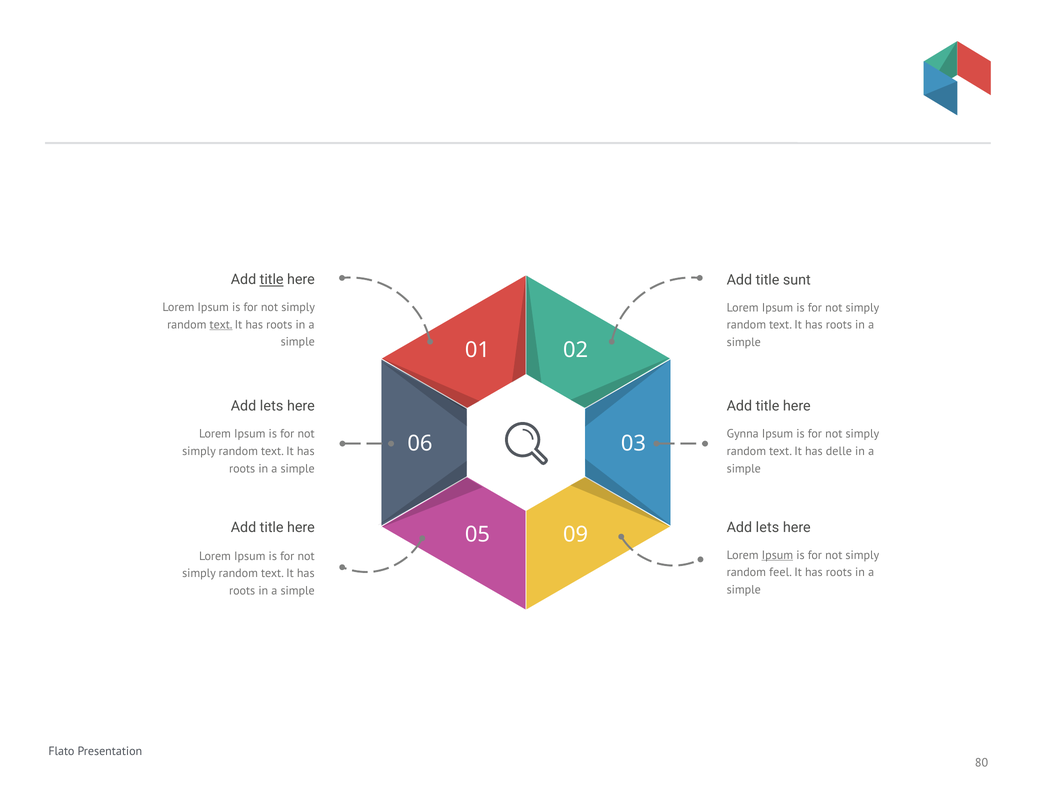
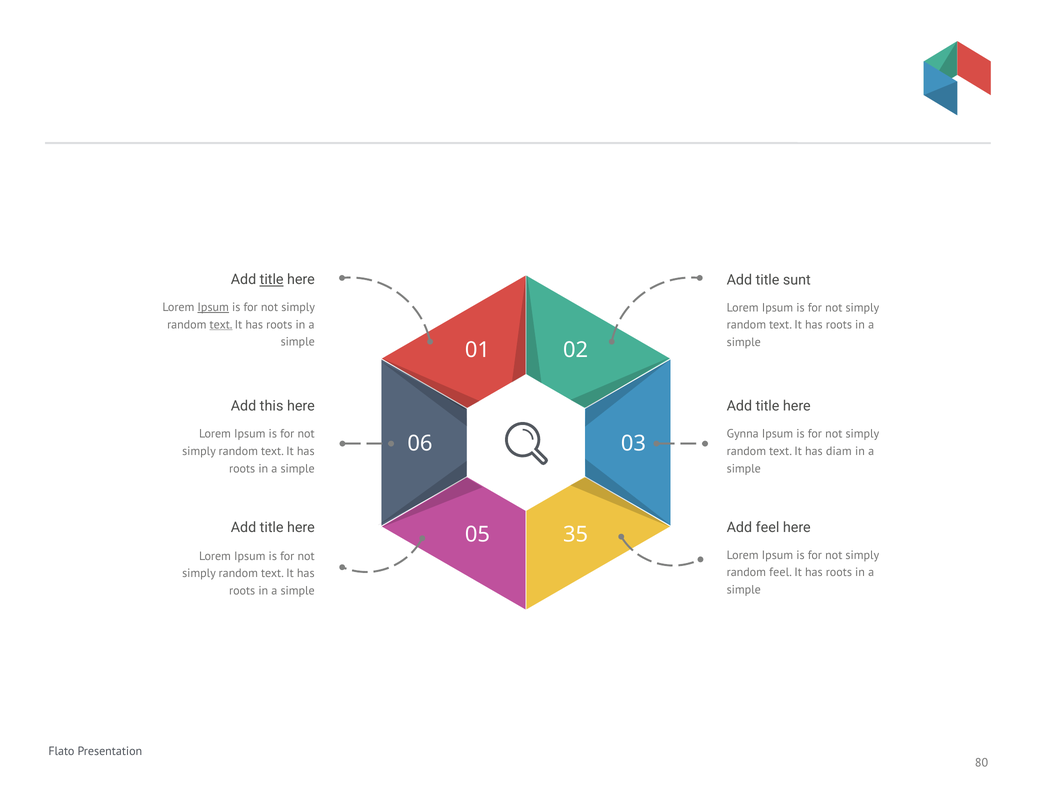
Ipsum at (213, 307) underline: none -> present
lets at (272, 406): lets -> this
delle: delle -> diam
lets at (767, 528): lets -> feel
09: 09 -> 35
Ipsum at (777, 555) underline: present -> none
